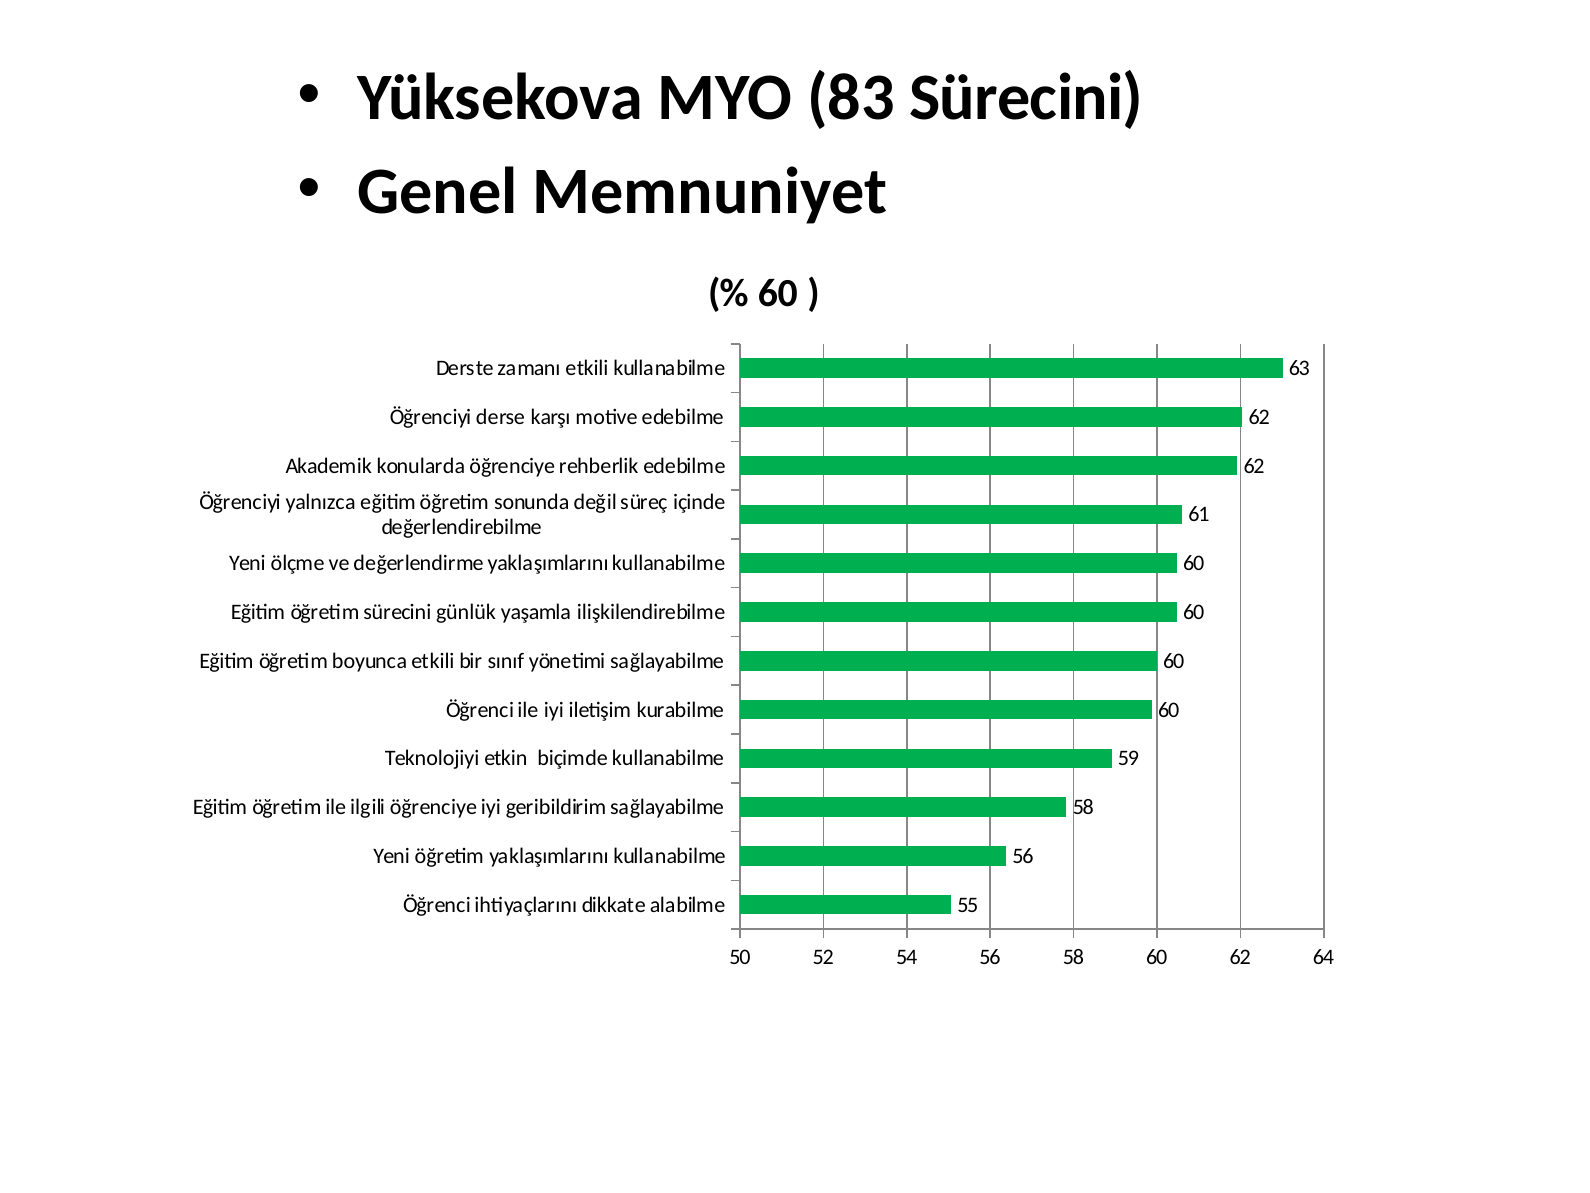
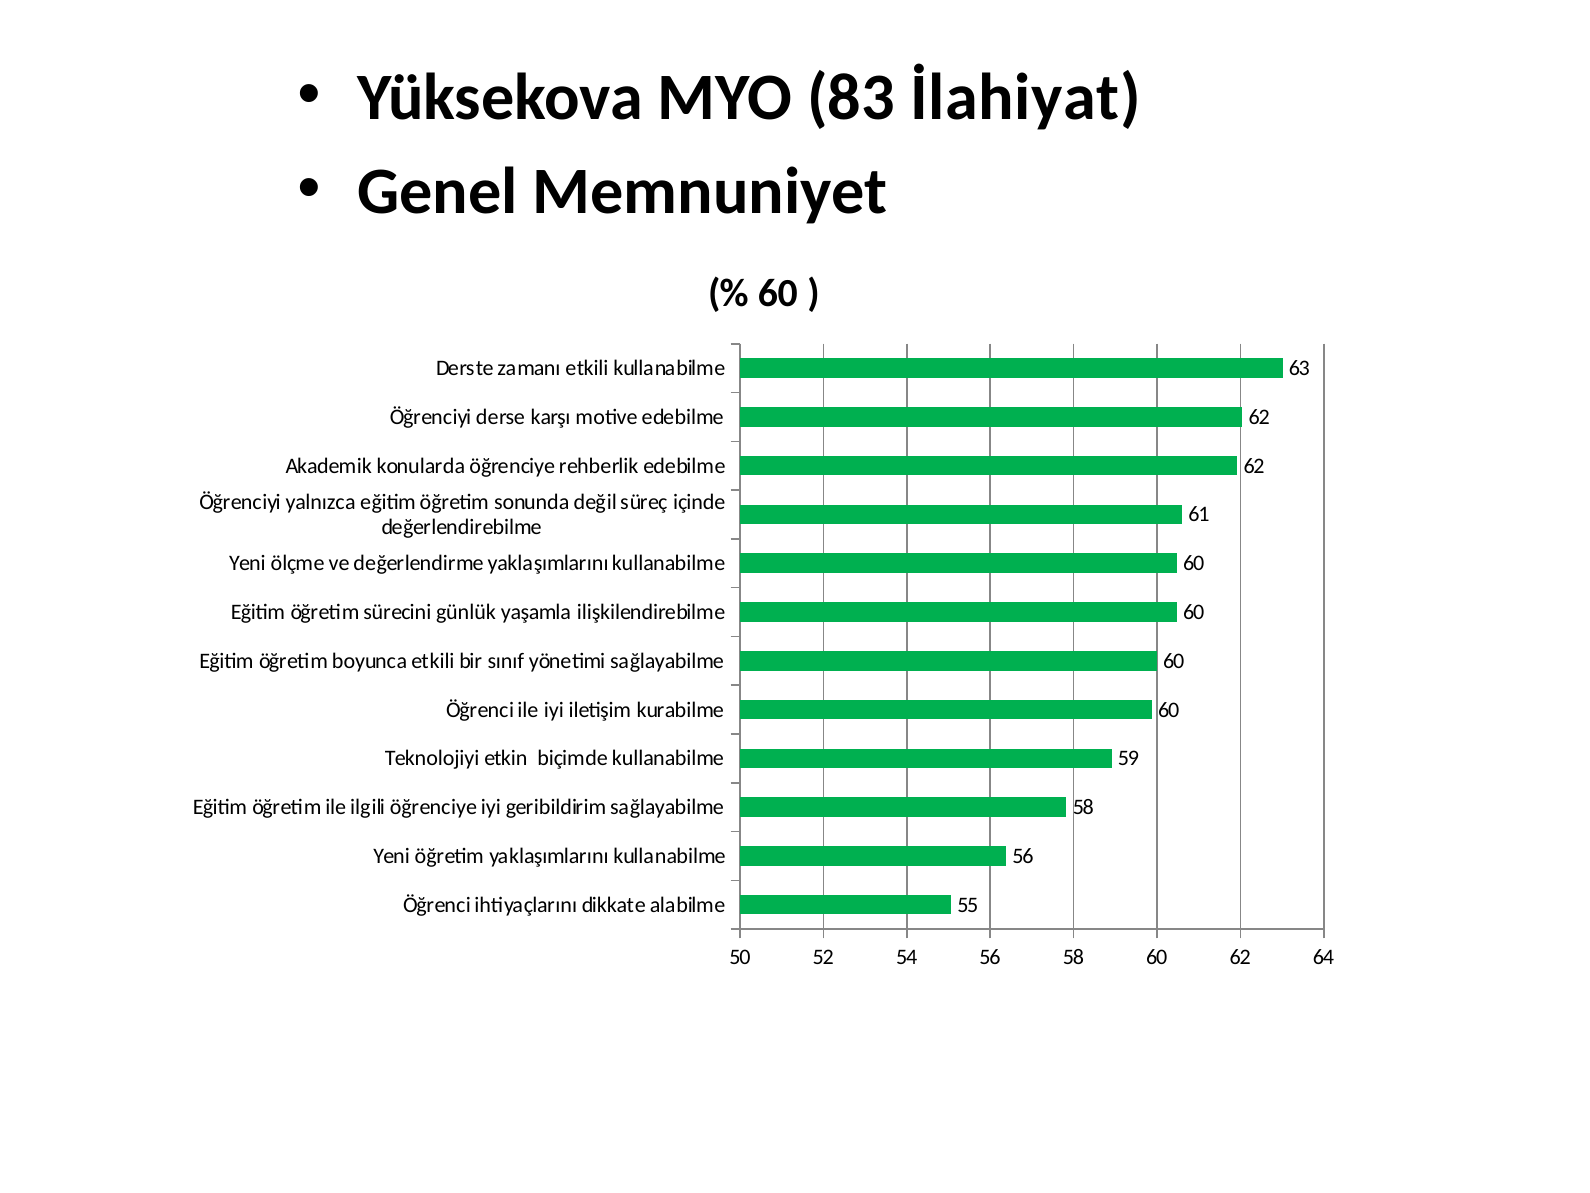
83 Sürecini: Sürecini -> İlahiyat
